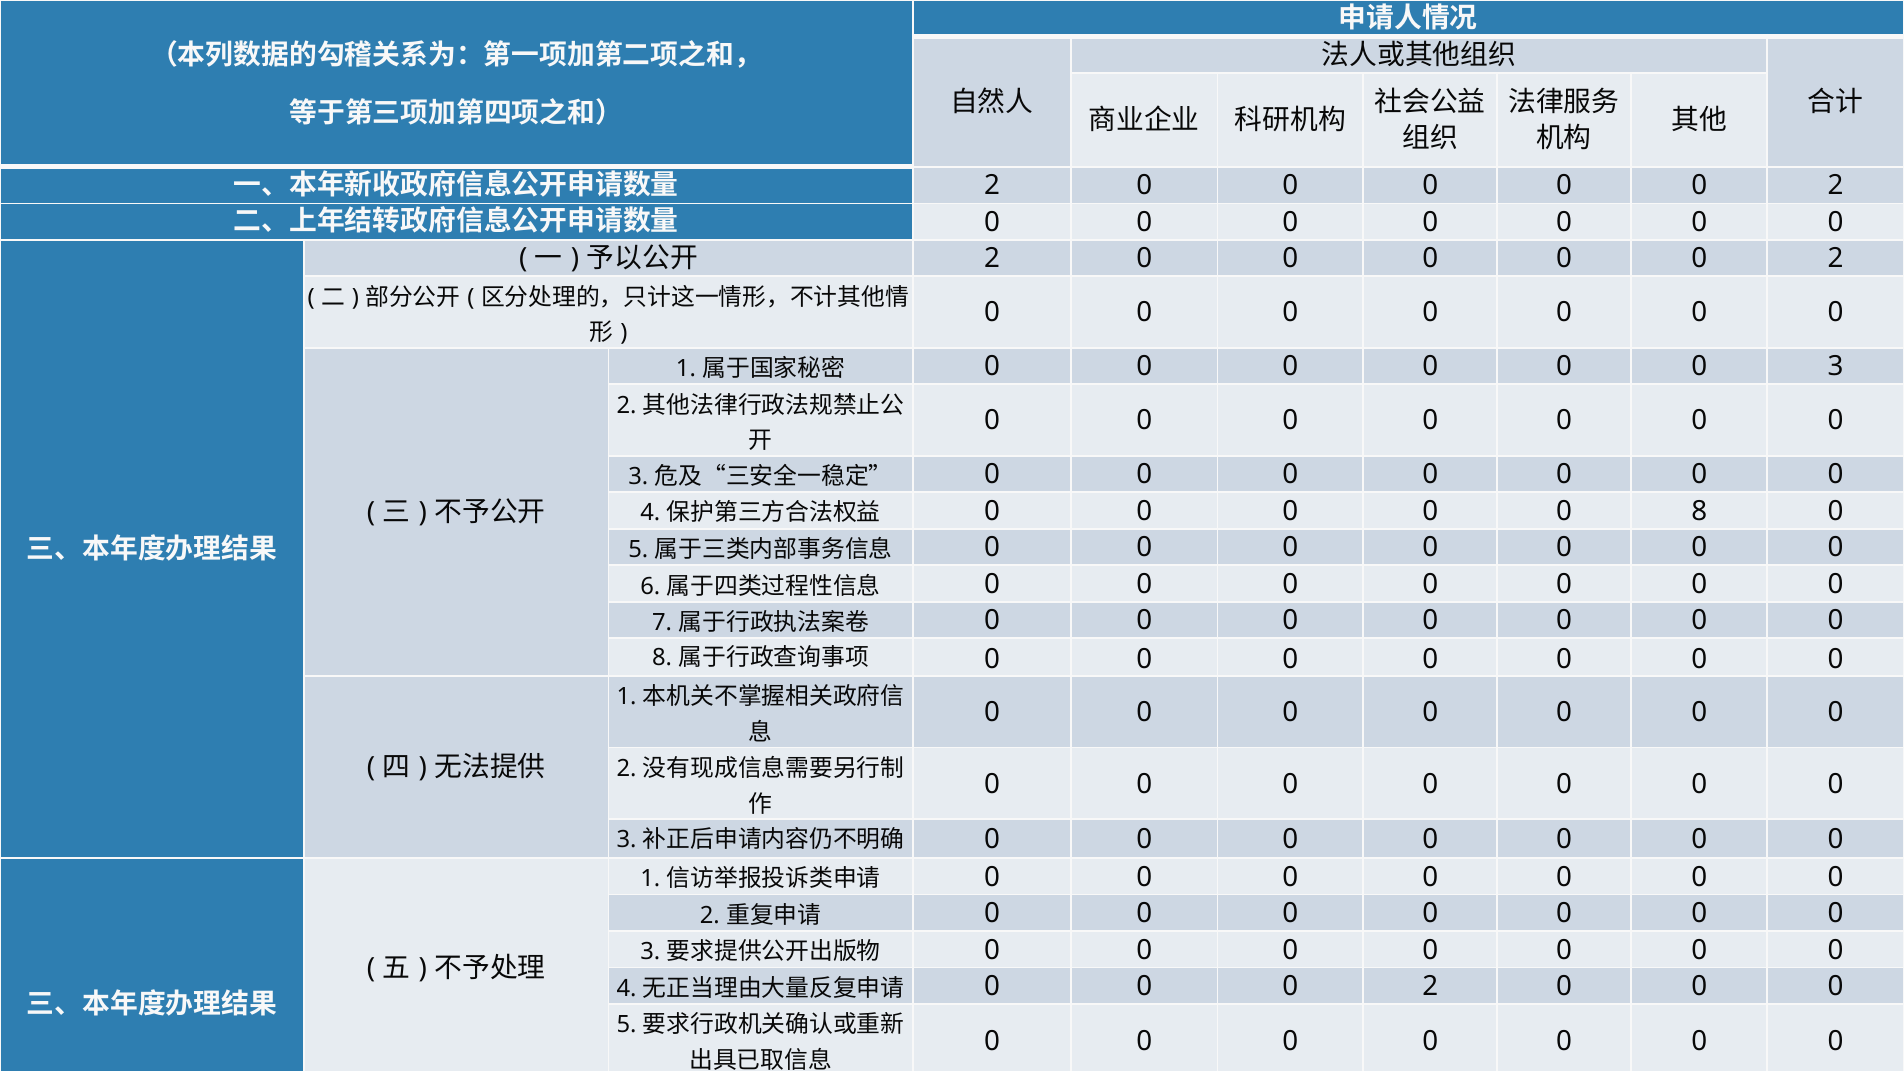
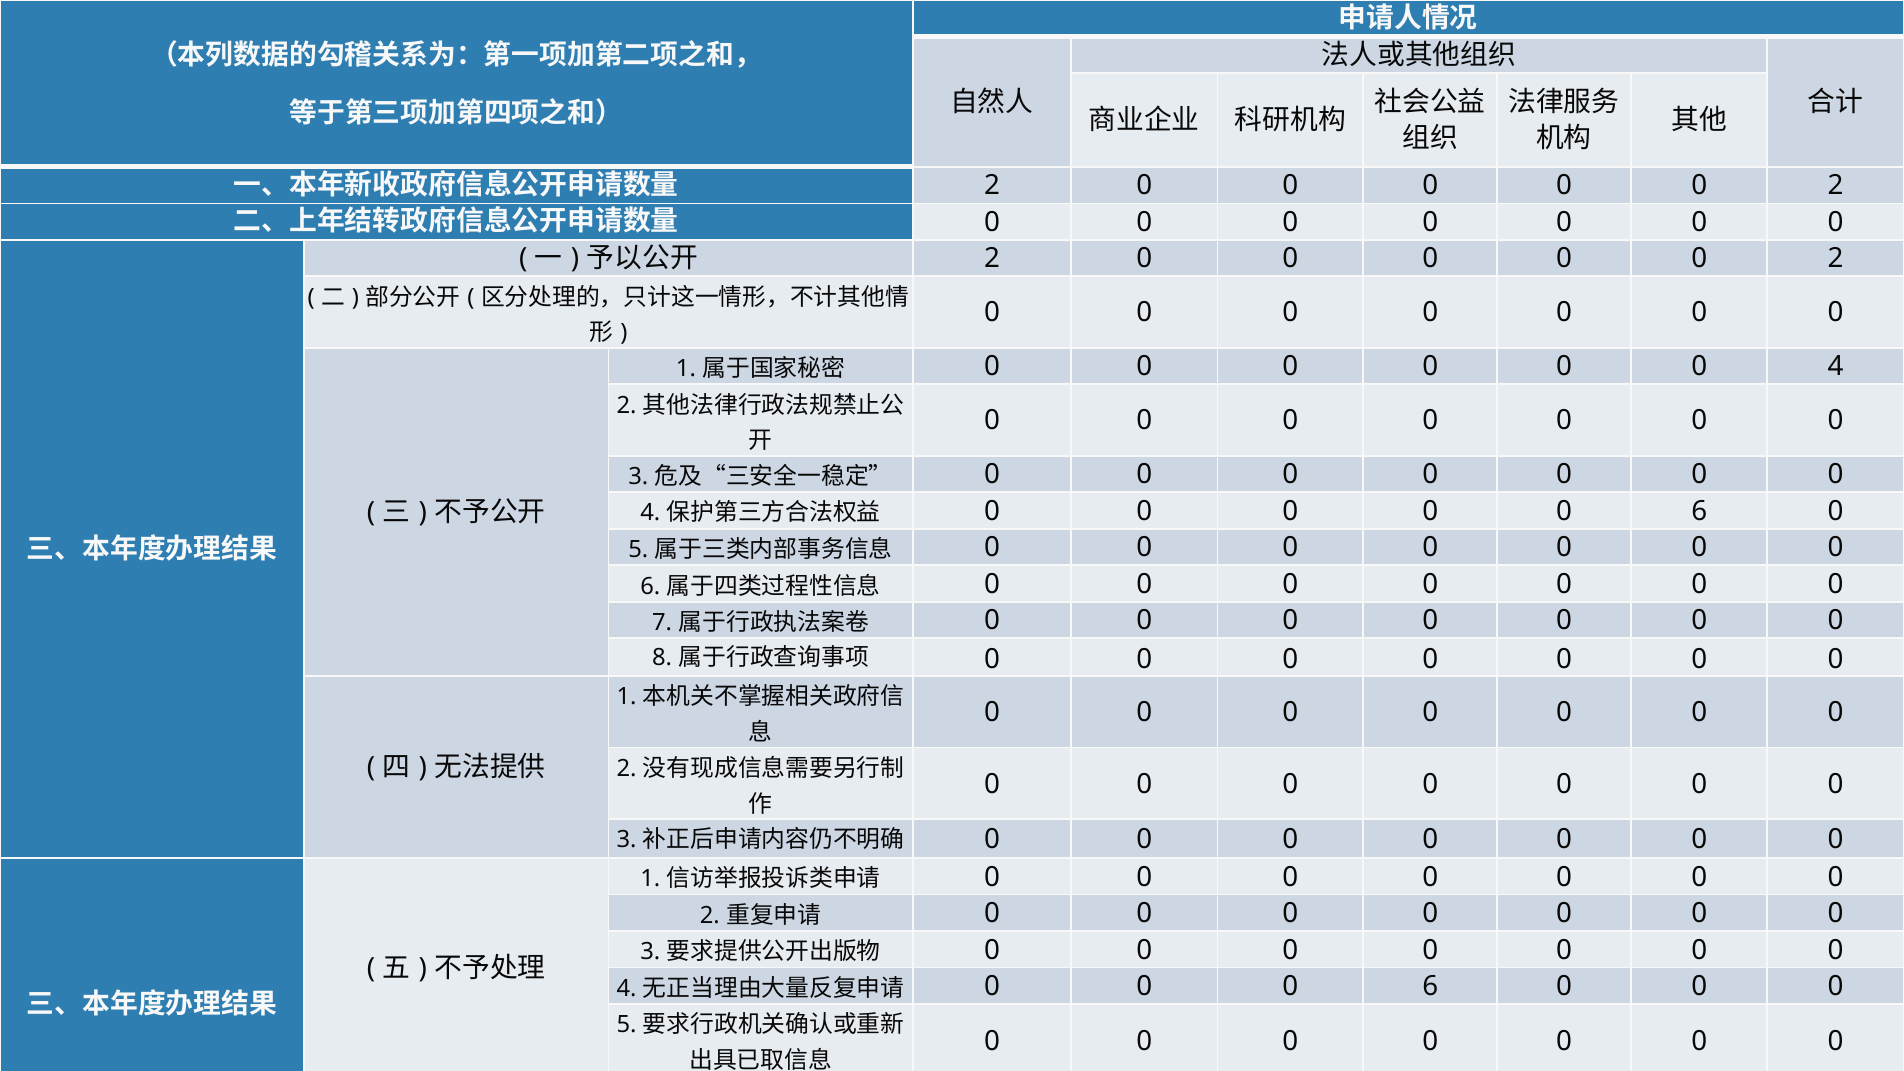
3 at (1836, 367): 3 -> 4
8 at (1699, 511): 8 -> 6
2 at (1430, 986): 2 -> 6
